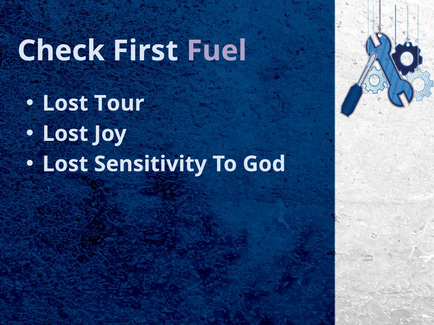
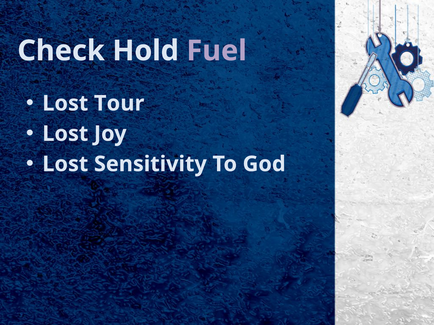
First: First -> Hold
